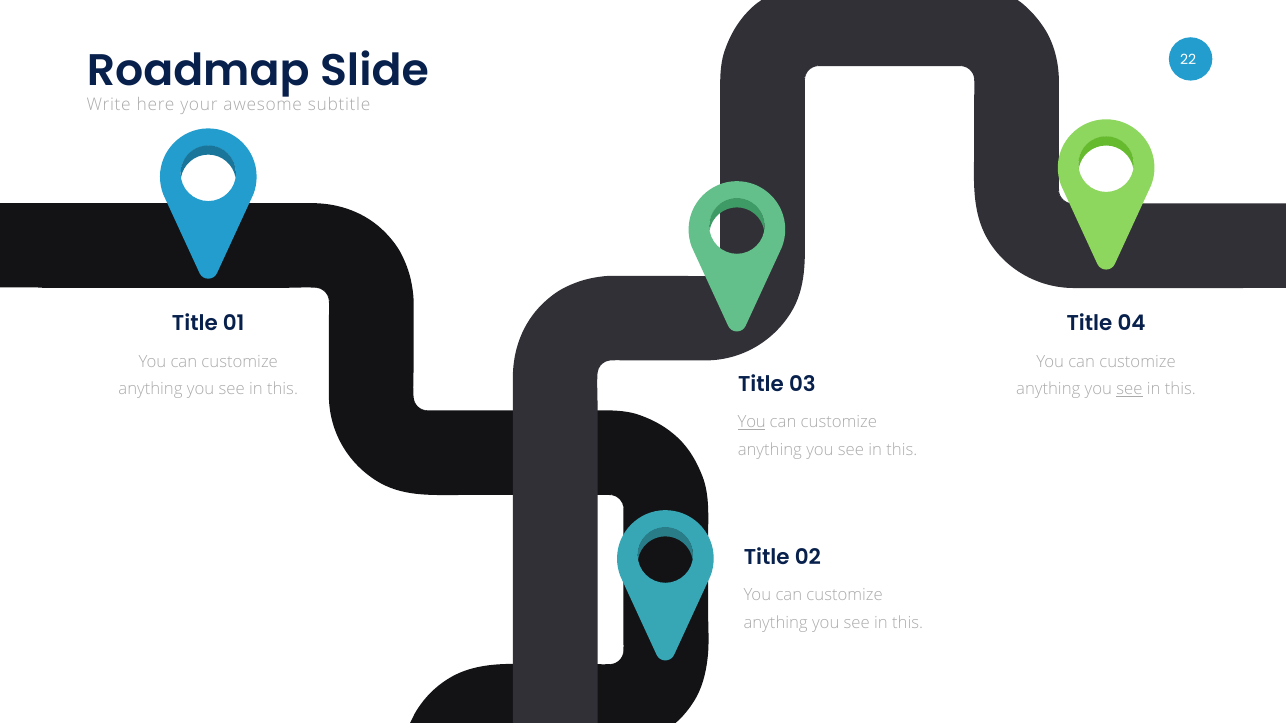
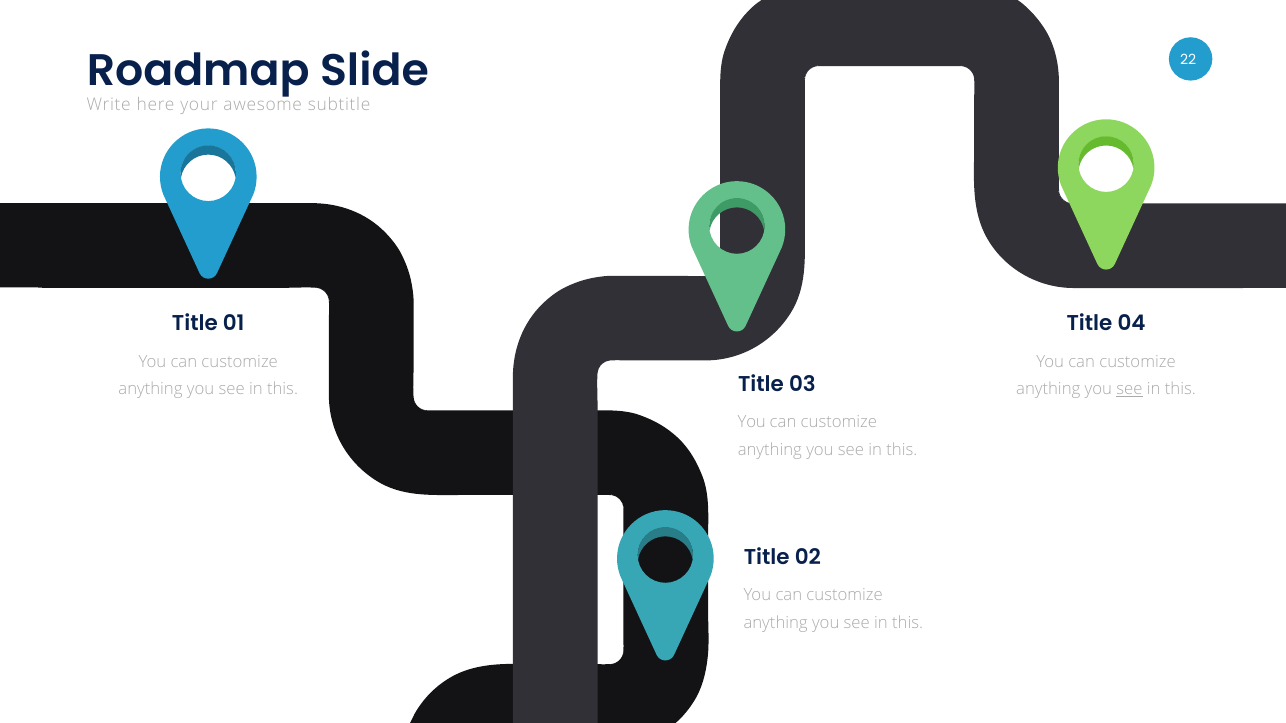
You at (752, 423) underline: present -> none
